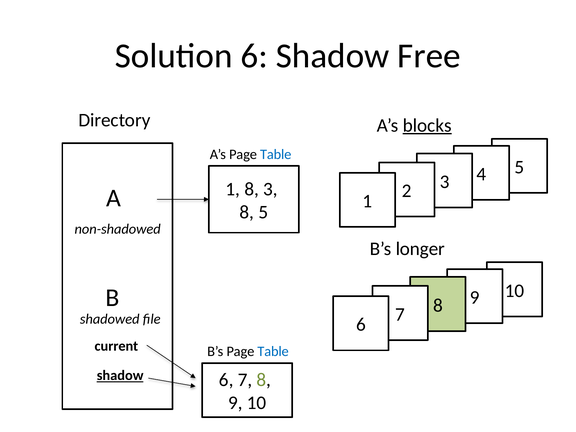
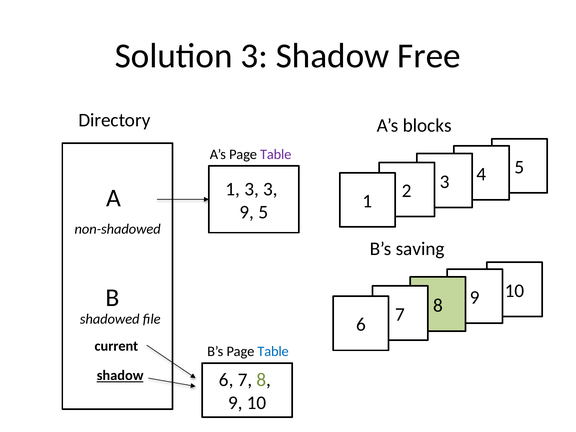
Solution 6: 6 -> 3
blocks underline: present -> none
Table at (276, 154) colour: blue -> purple
1 8: 8 -> 3
8 at (247, 212): 8 -> 9
longer: longer -> saving
